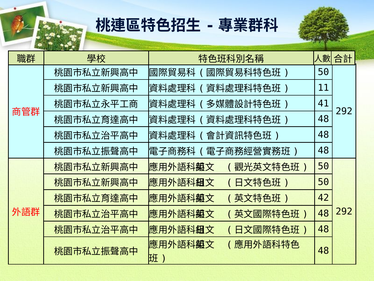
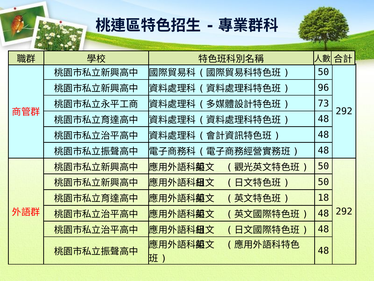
11: 11 -> 96
41: 41 -> 73
42: 42 -> 18
